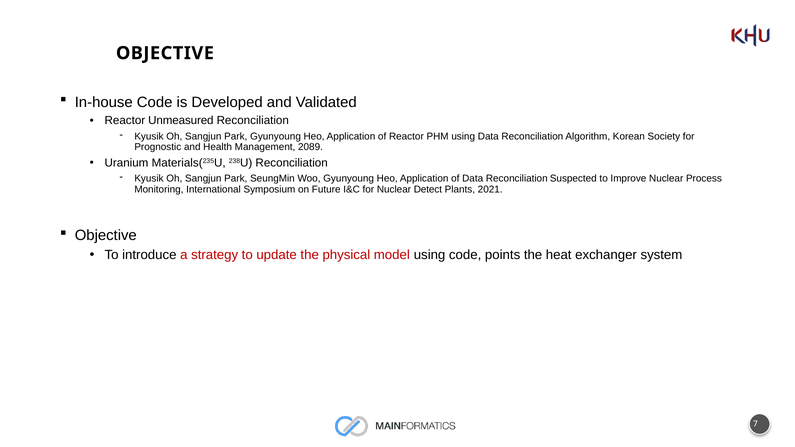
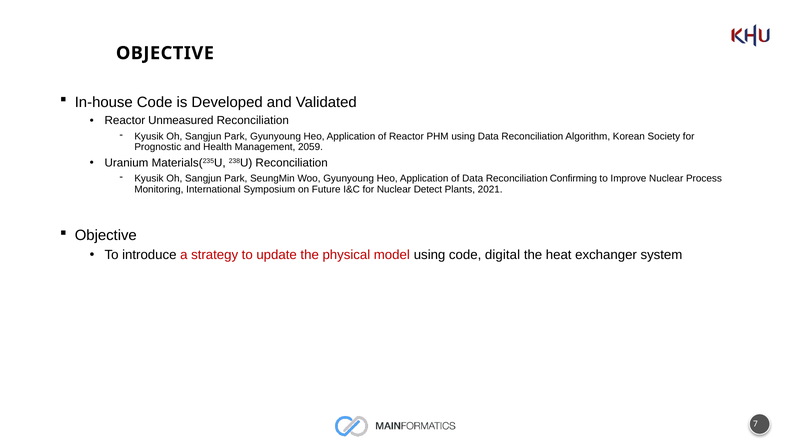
2089: 2089 -> 2059
Suspected: Suspected -> Confirming
points: points -> digital
